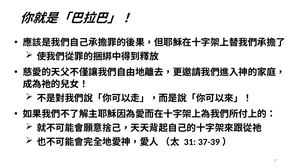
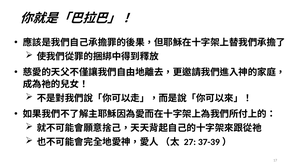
31: 31 -> 27
